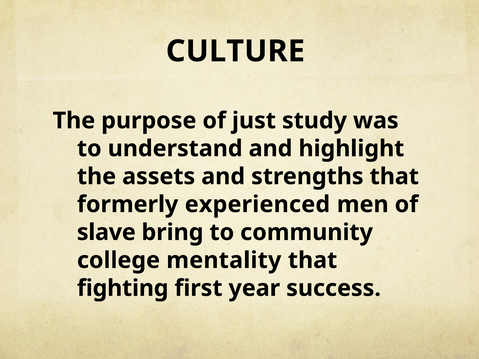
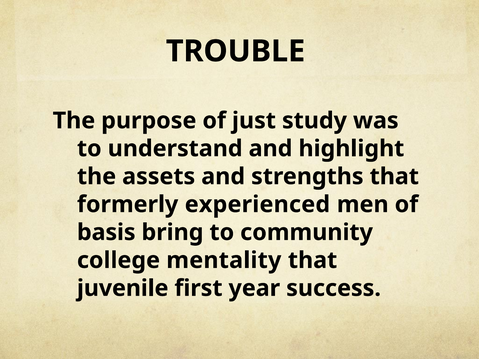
CULTURE: CULTURE -> TROUBLE
slave: slave -> basis
fighting: fighting -> juvenile
